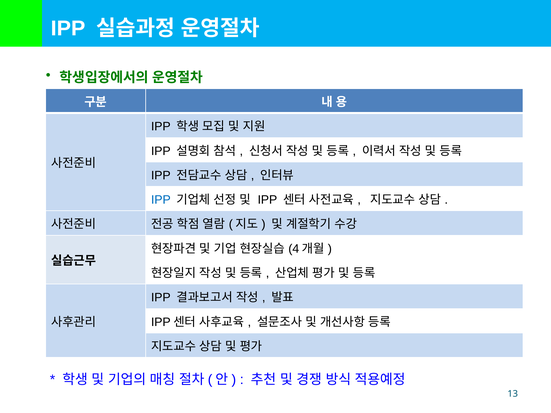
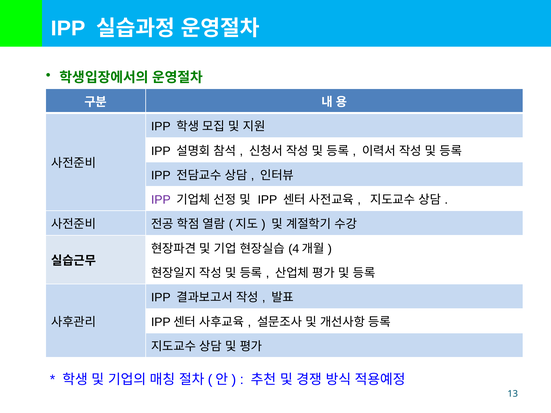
IPP at (161, 200) colour: blue -> purple
